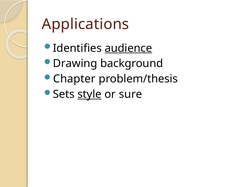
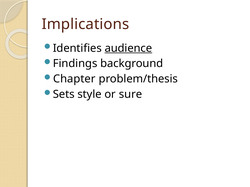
Applications: Applications -> Implications
Drawing: Drawing -> Findings
style underline: present -> none
